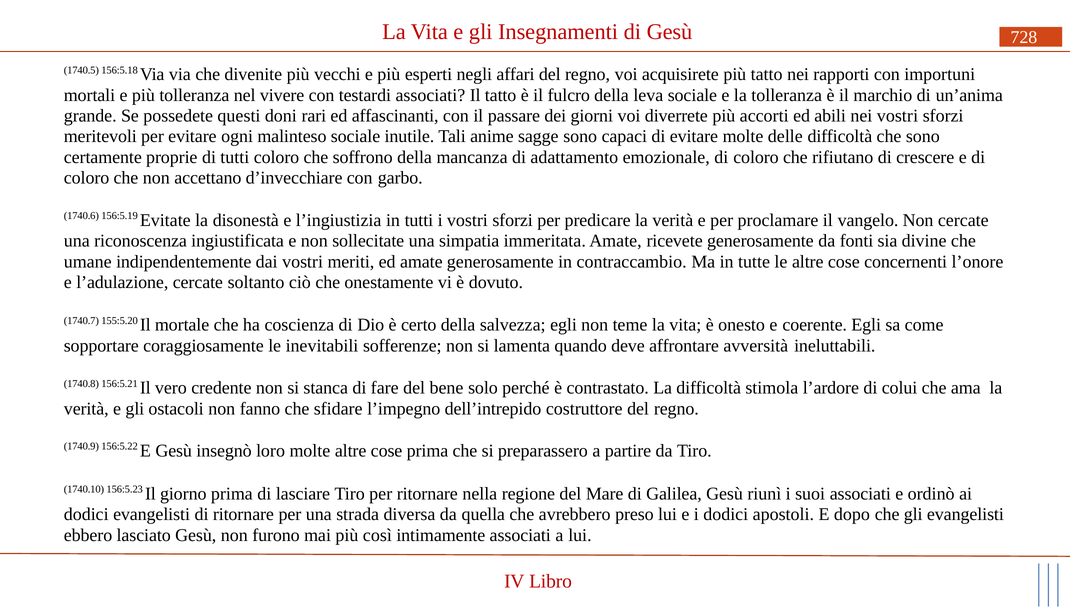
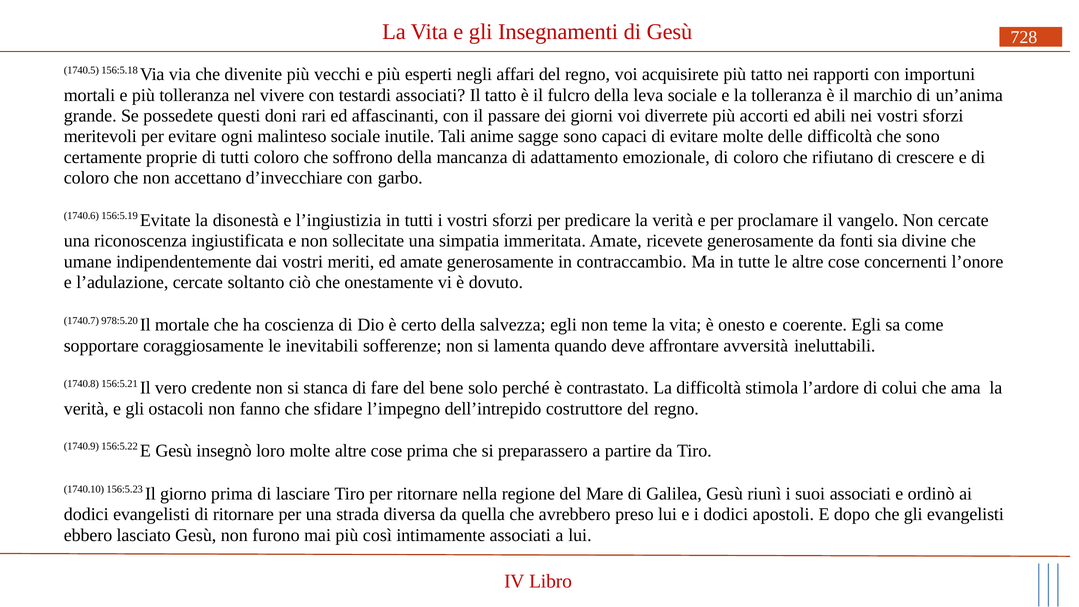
155:5.20: 155:5.20 -> 978:5.20
